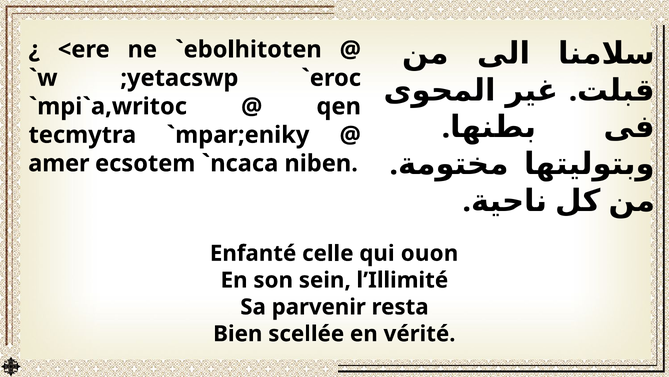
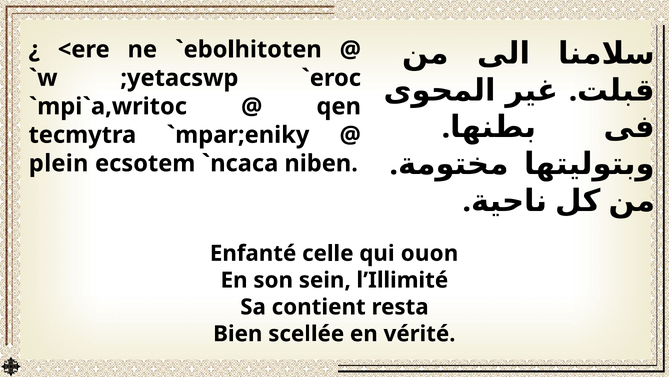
amer: amer -> plein
parvenir: parvenir -> contient
